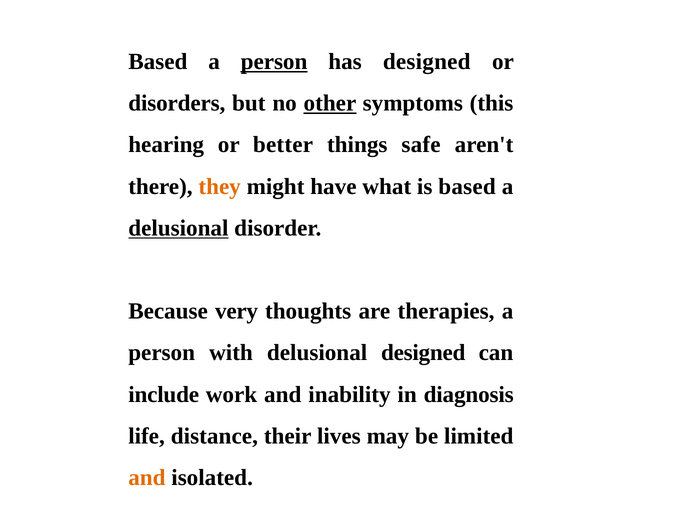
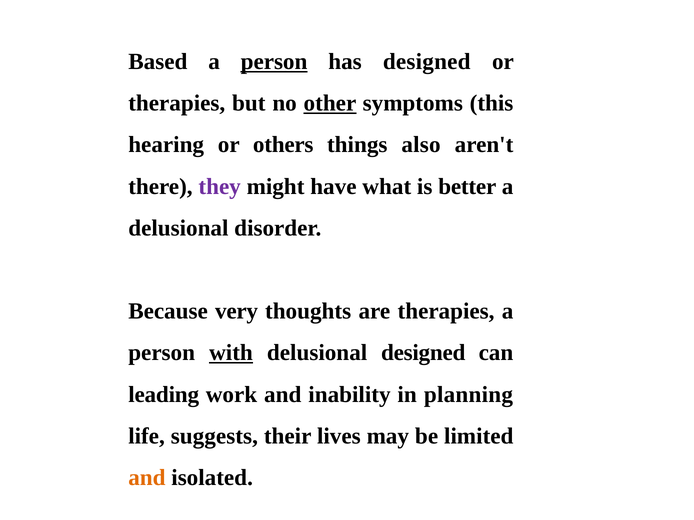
disorders at (177, 103): disorders -> therapies
better: better -> others
safe: safe -> also
they colour: orange -> purple
is based: based -> better
delusional at (178, 228) underline: present -> none
with underline: none -> present
include: include -> leading
diagnosis: diagnosis -> planning
distance: distance -> suggests
